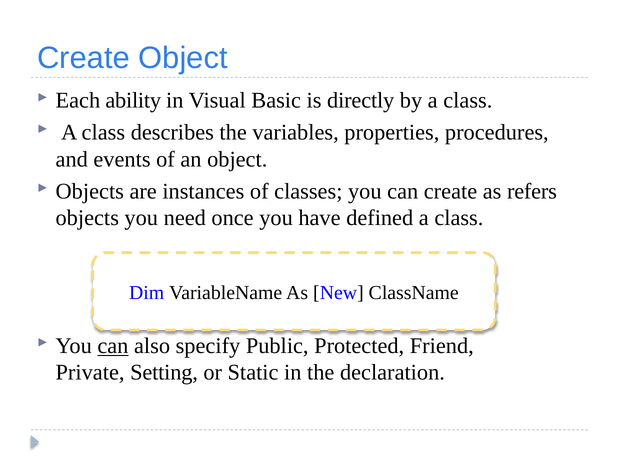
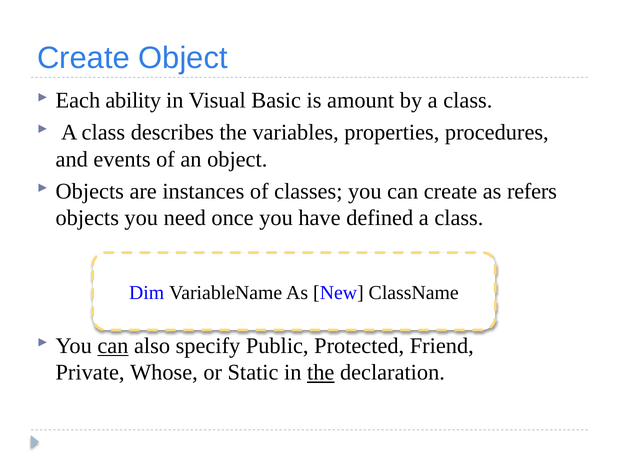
directly: directly -> amount
Setting: Setting -> Whose
the at (321, 373) underline: none -> present
